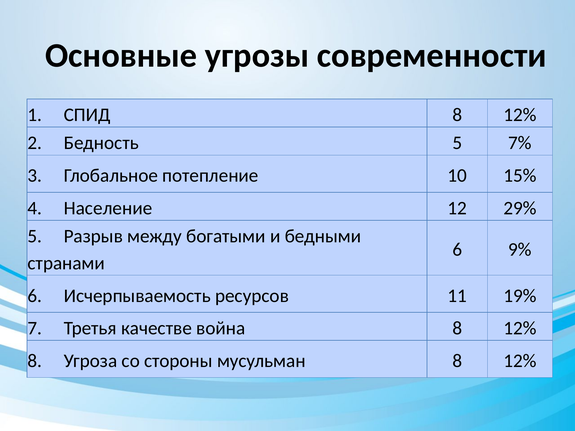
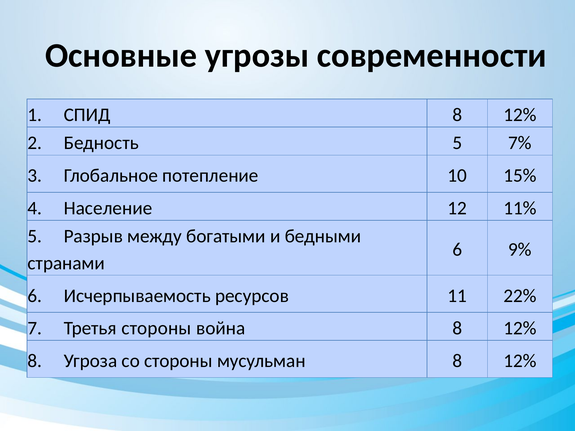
29%: 29% -> 11%
19%: 19% -> 22%
Третья качестве: качестве -> стороны
